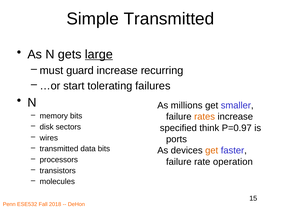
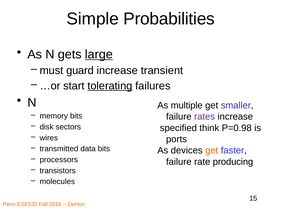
Simple Transmitted: Transmitted -> Probabilities
recurring: recurring -> transient
tolerating underline: none -> present
millions: millions -> multiple
rates colour: orange -> purple
P=0.97: P=0.97 -> P=0.98
operation: operation -> producing
